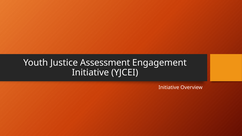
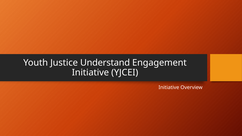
Assessment: Assessment -> Understand
